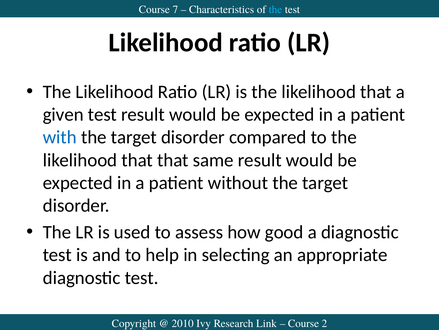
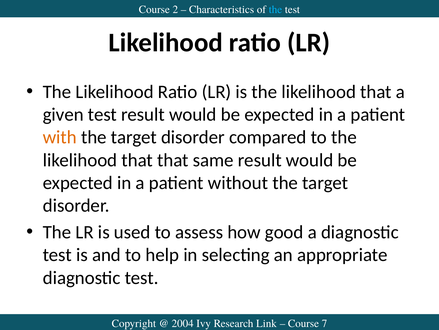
7: 7 -> 2
with colour: blue -> orange
2010: 2010 -> 2004
2: 2 -> 7
